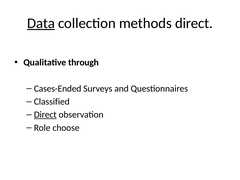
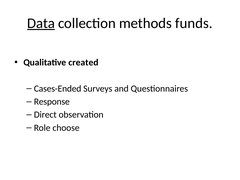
methods direct: direct -> funds
through: through -> created
Classified: Classified -> Response
Direct at (45, 115) underline: present -> none
